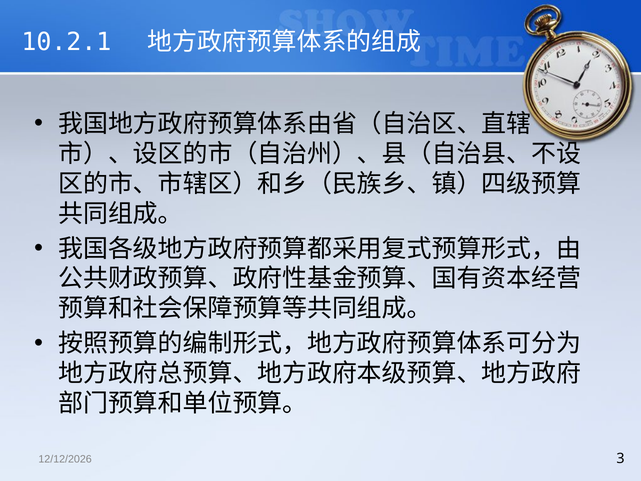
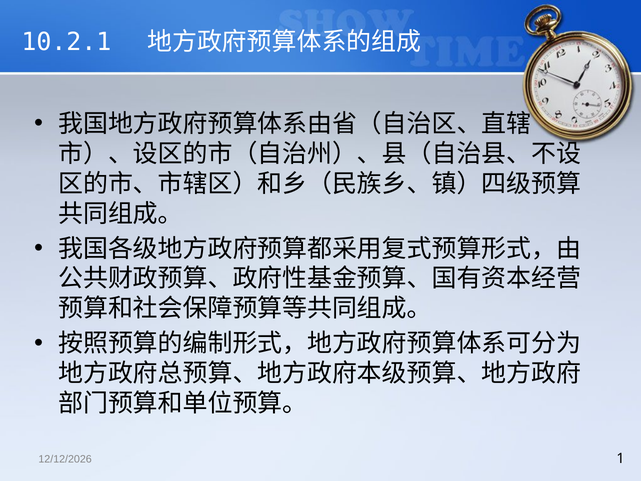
3: 3 -> 1
